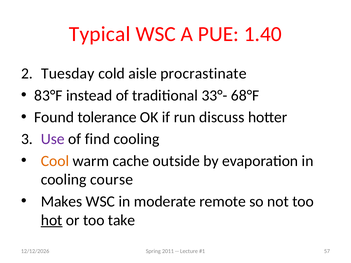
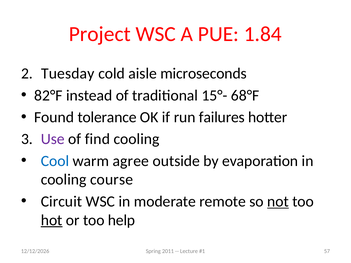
Typical: Typical -> Project
1.40: 1.40 -> 1.84
procrastinate: procrastinate -> microseconds
83°F: 83°F -> 82°F
33°-: 33°- -> 15°-
discuss: discuss -> failures
Cool colour: orange -> blue
cache: cache -> agree
Makes: Makes -> Circuit
not underline: none -> present
take: take -> help
